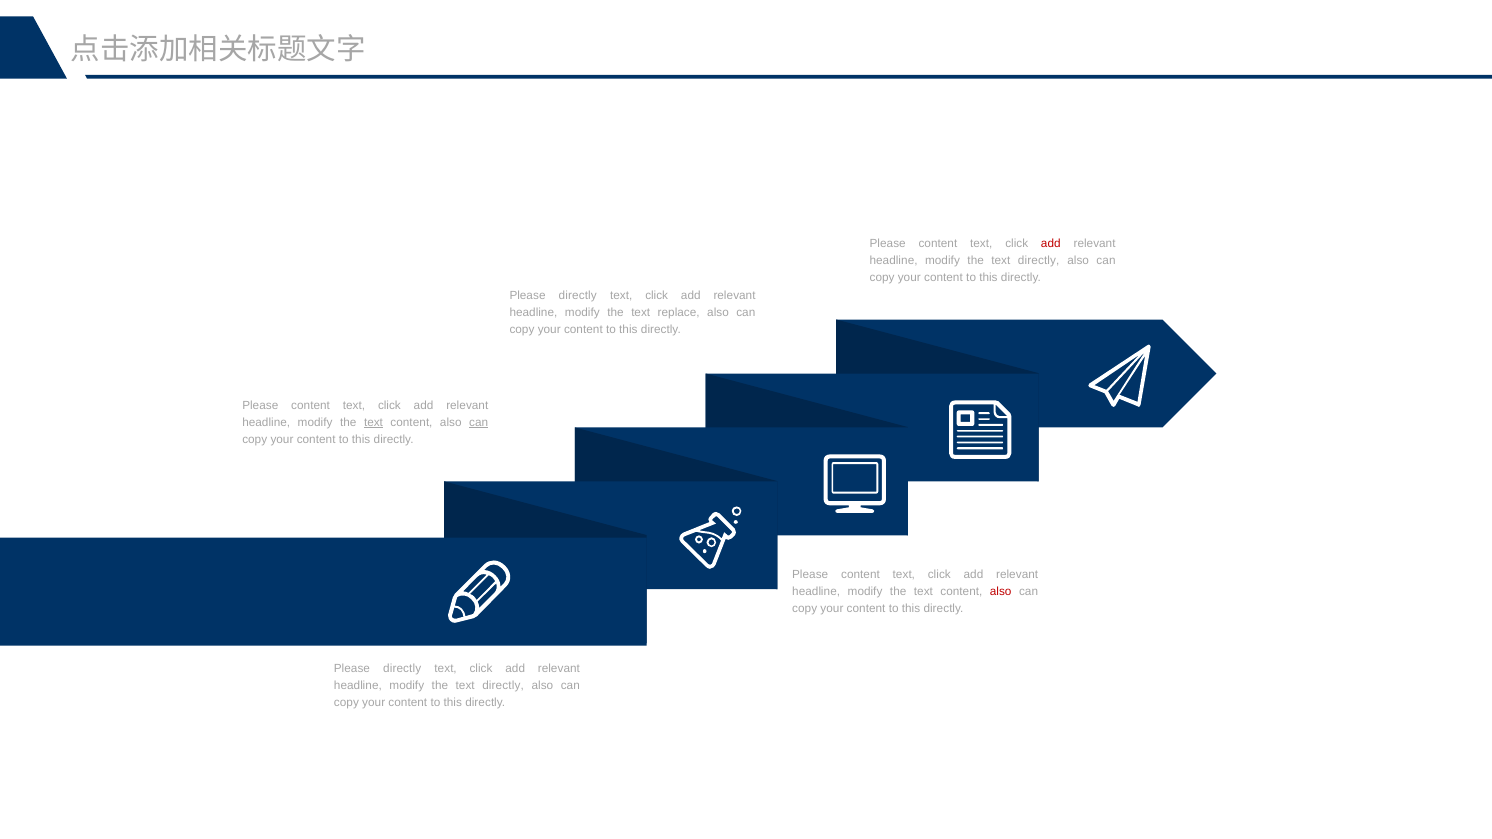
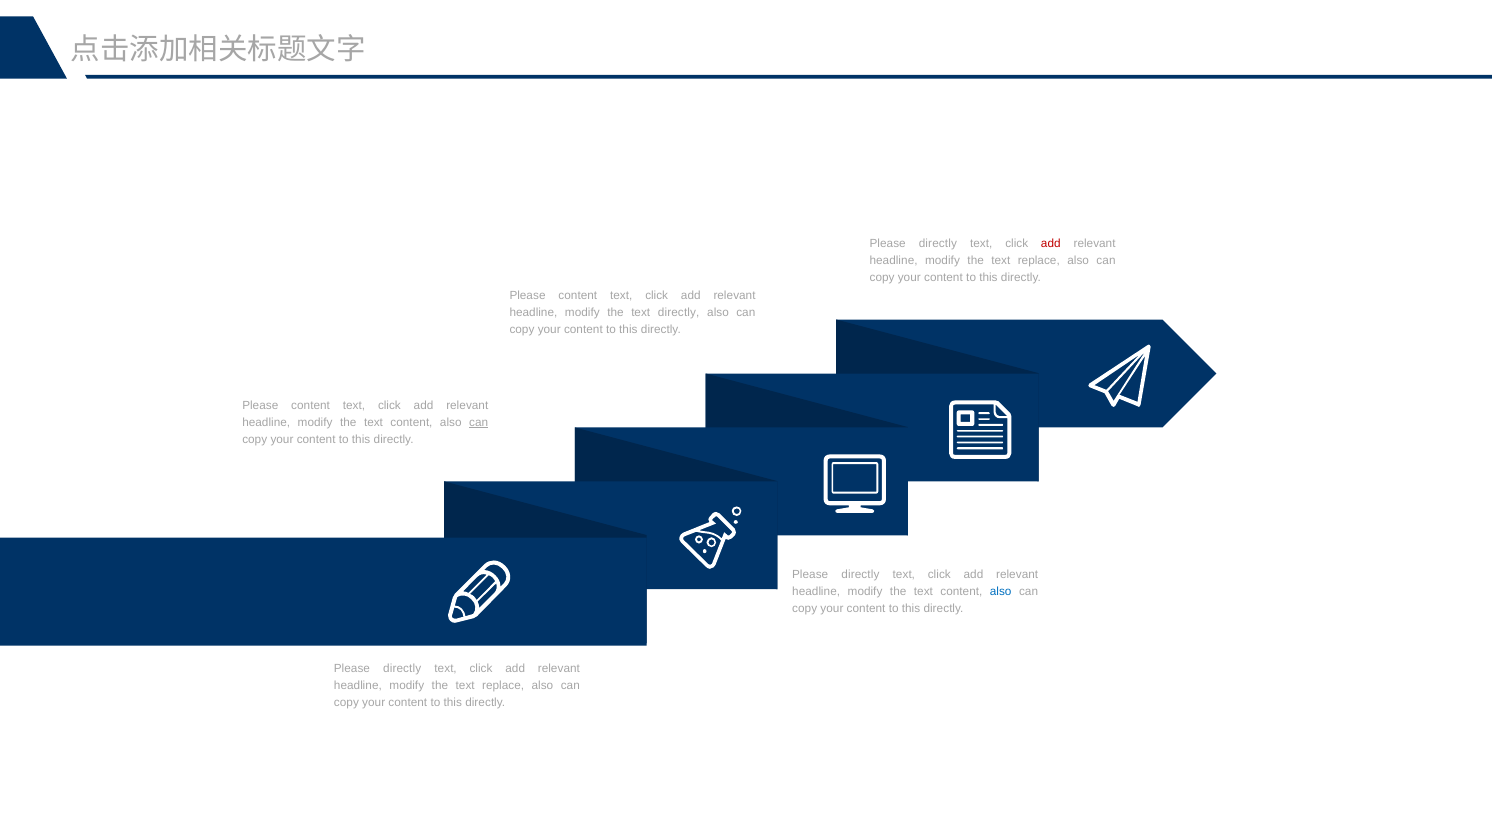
content at (938, 243): content -> directly
directly at (1039, 260): directly -> replace
directly at (578, 295): directly -> content
text replace: replace -> directly
text at (373, 423) underline: present -> none
content at (860, 575): content -> directly
also at (1001, 591) colour: red -> blue
directly at (503, 686): directly -> replace
